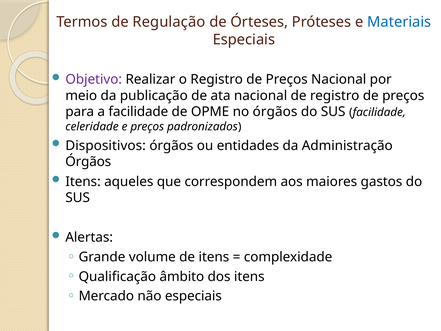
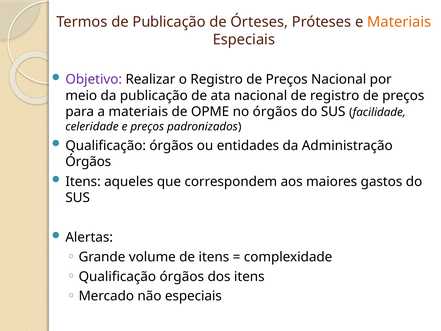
de Regulação: Regulação -> Publicação
Materiais at (399, 22) colour: blue -> orange
a facilidade: facilidade -> materiais
Dispositivos at (106, 145): Dispositivos -> Qualificação
âmbito at (182, 276): âmbito -> órgãos
